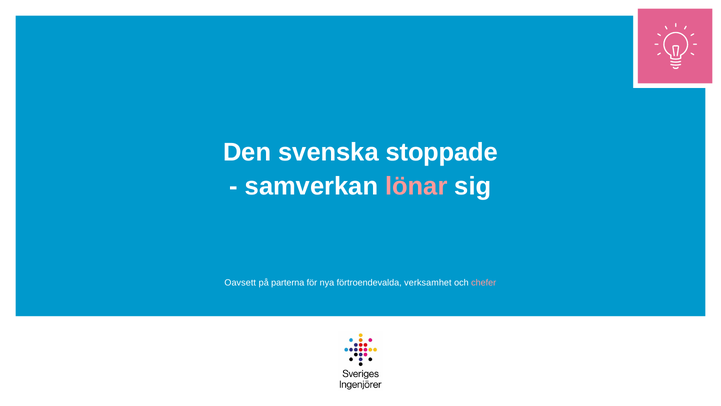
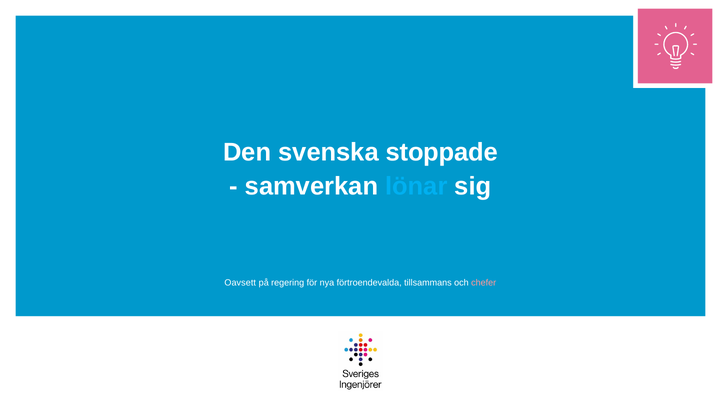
lönar colour: pink -> light blue
parterna: parterna -> regering
verksamhet: verksamhet -> tillsammans
